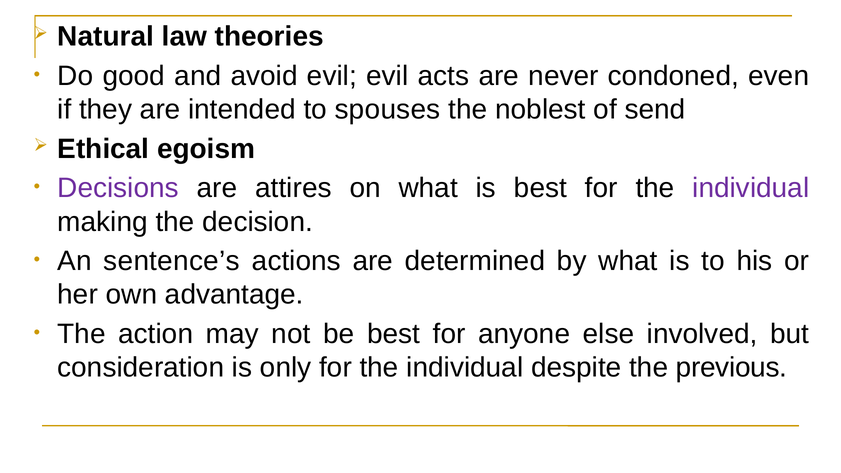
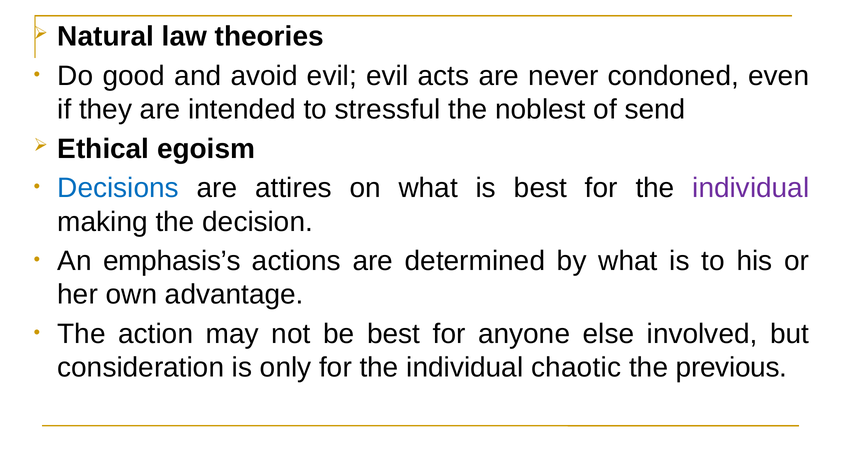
spouses: spouses -> stressful
Decisions colour: purple -> blue
sentence’s: sentence’s -> emphasis’s
despite: despite -> chaotic
